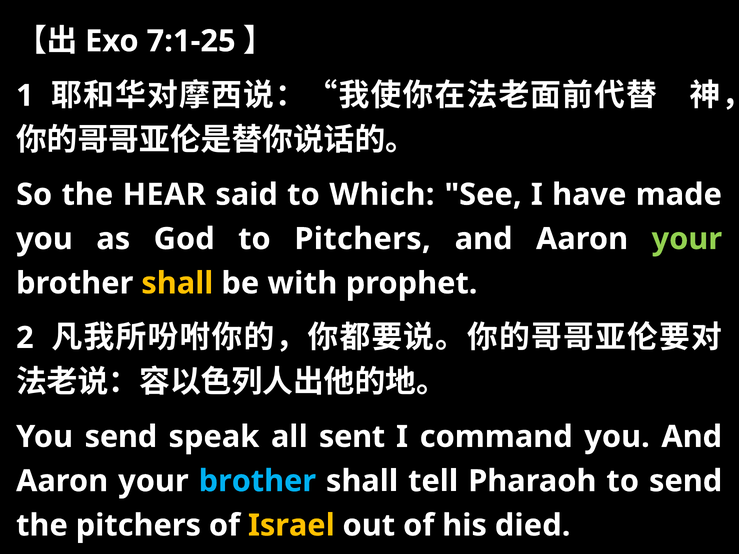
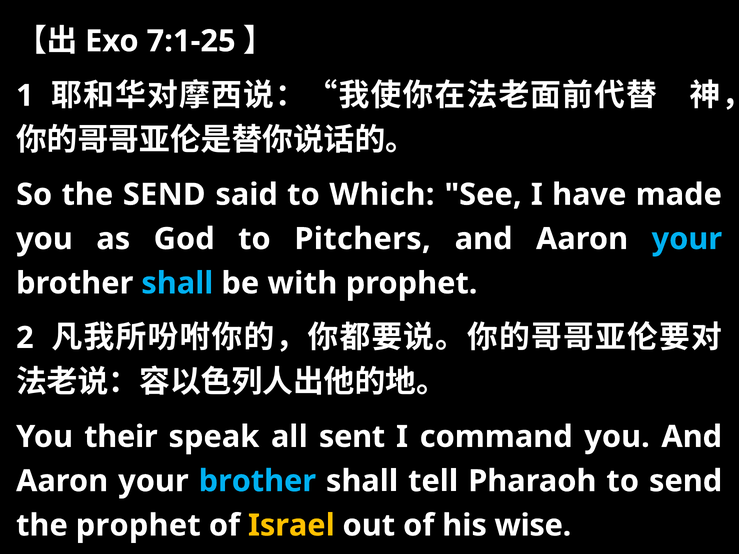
the HEAR: HEAR -> SEND
your at (687, 239) colour: light green -> light blue
shall at (177, 283) colour: yellow -> light blue
You send: send -> their
the pitchers: pitchers -> prophet
died: died -> wise
